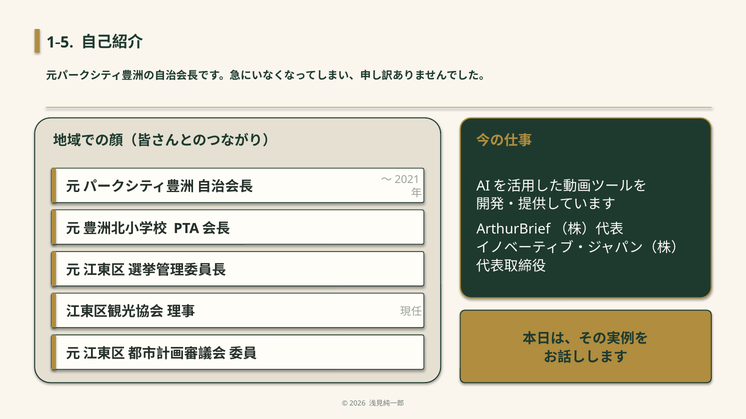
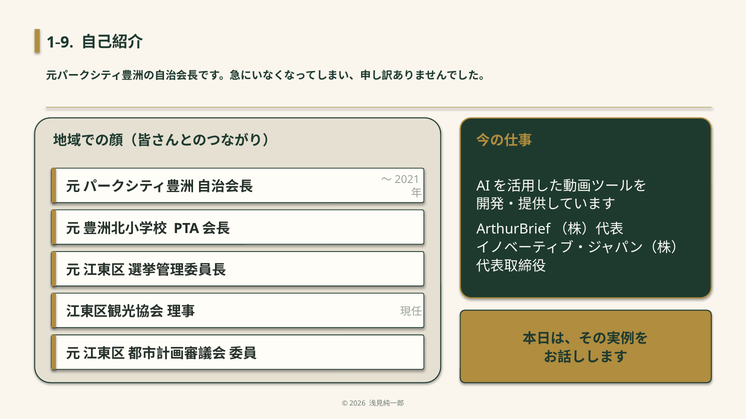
1-5: 1-5 -> 1-9
